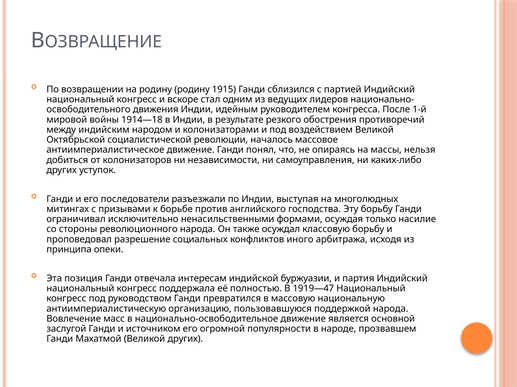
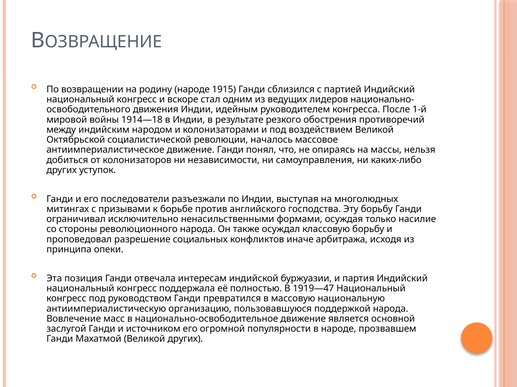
родину родину: родину -> народе
иного: иного -> иначе
